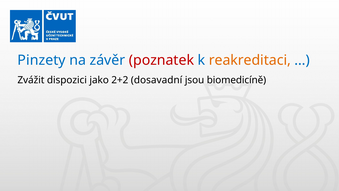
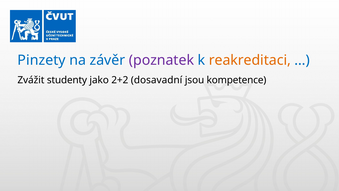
poznatek colour: red -> purple
dispozici: dispozici -> studenty
biomedicíně: biomedicíně -> kompetence
